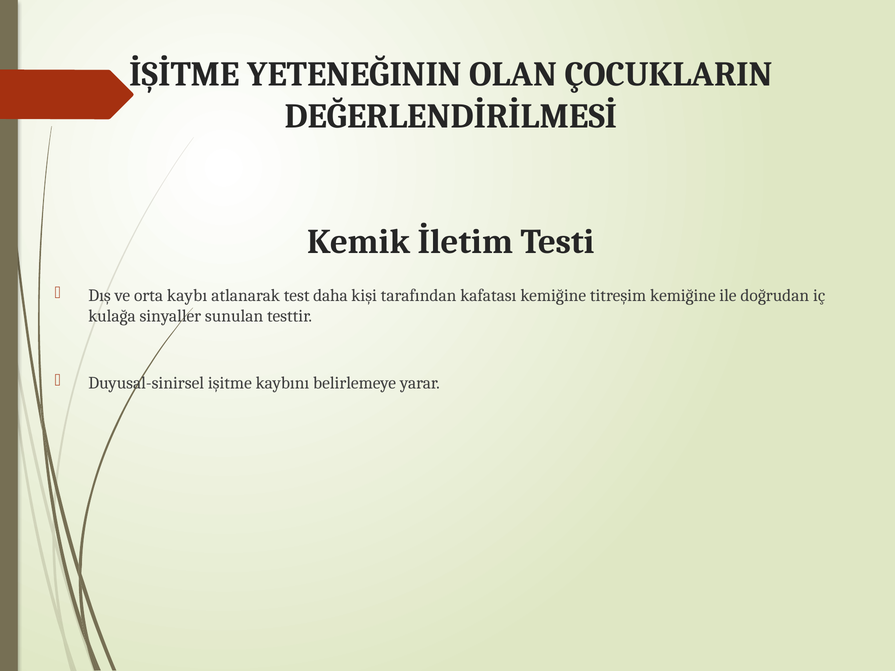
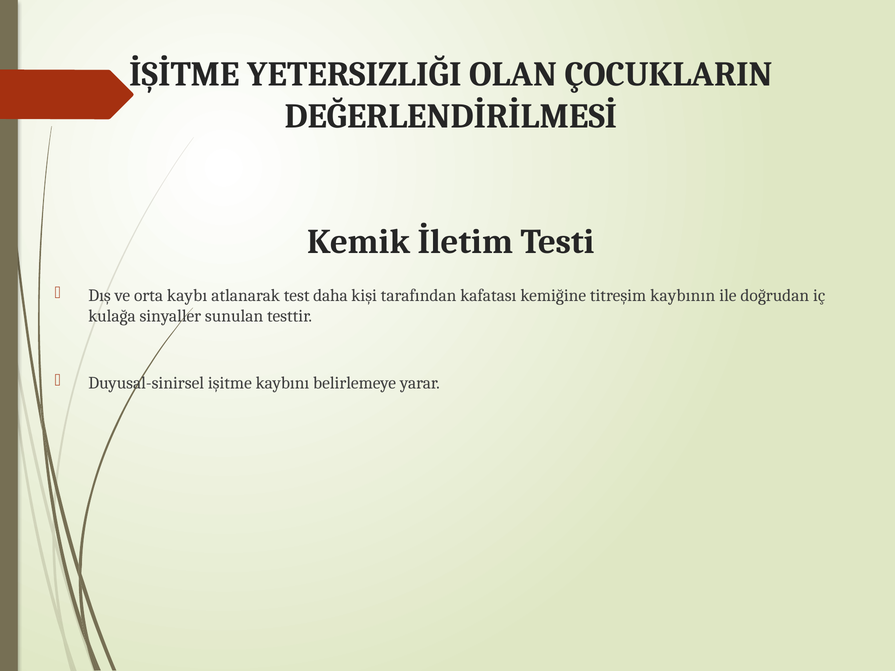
YETENEĞININ: YETENEĞININ -> YETERSIZLIĞI
titreşim kemiğine: kemiğine -> kaybının
